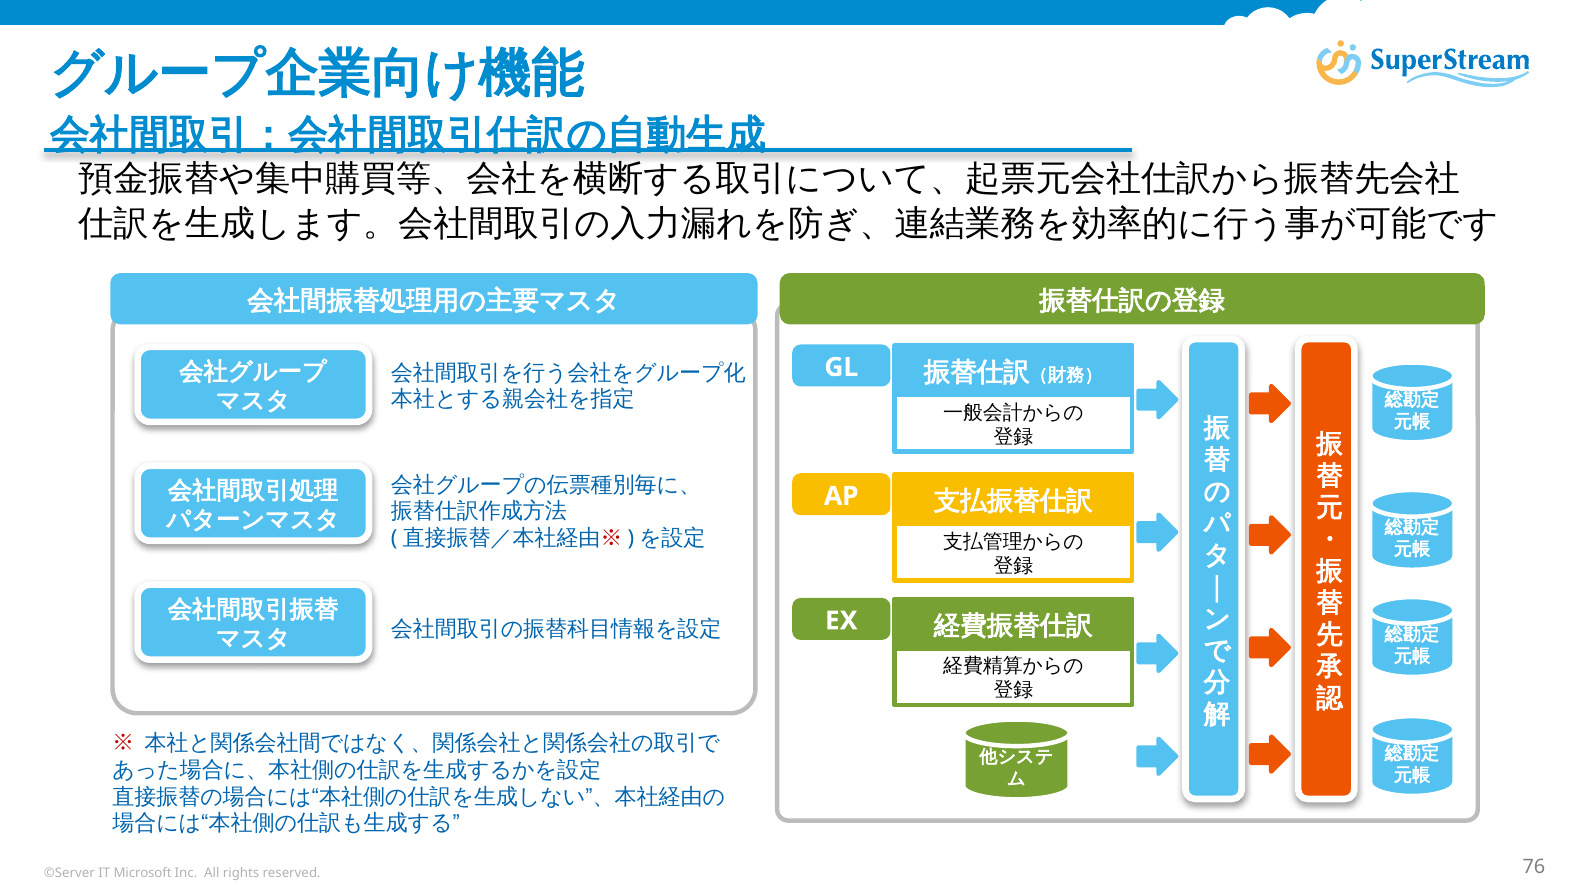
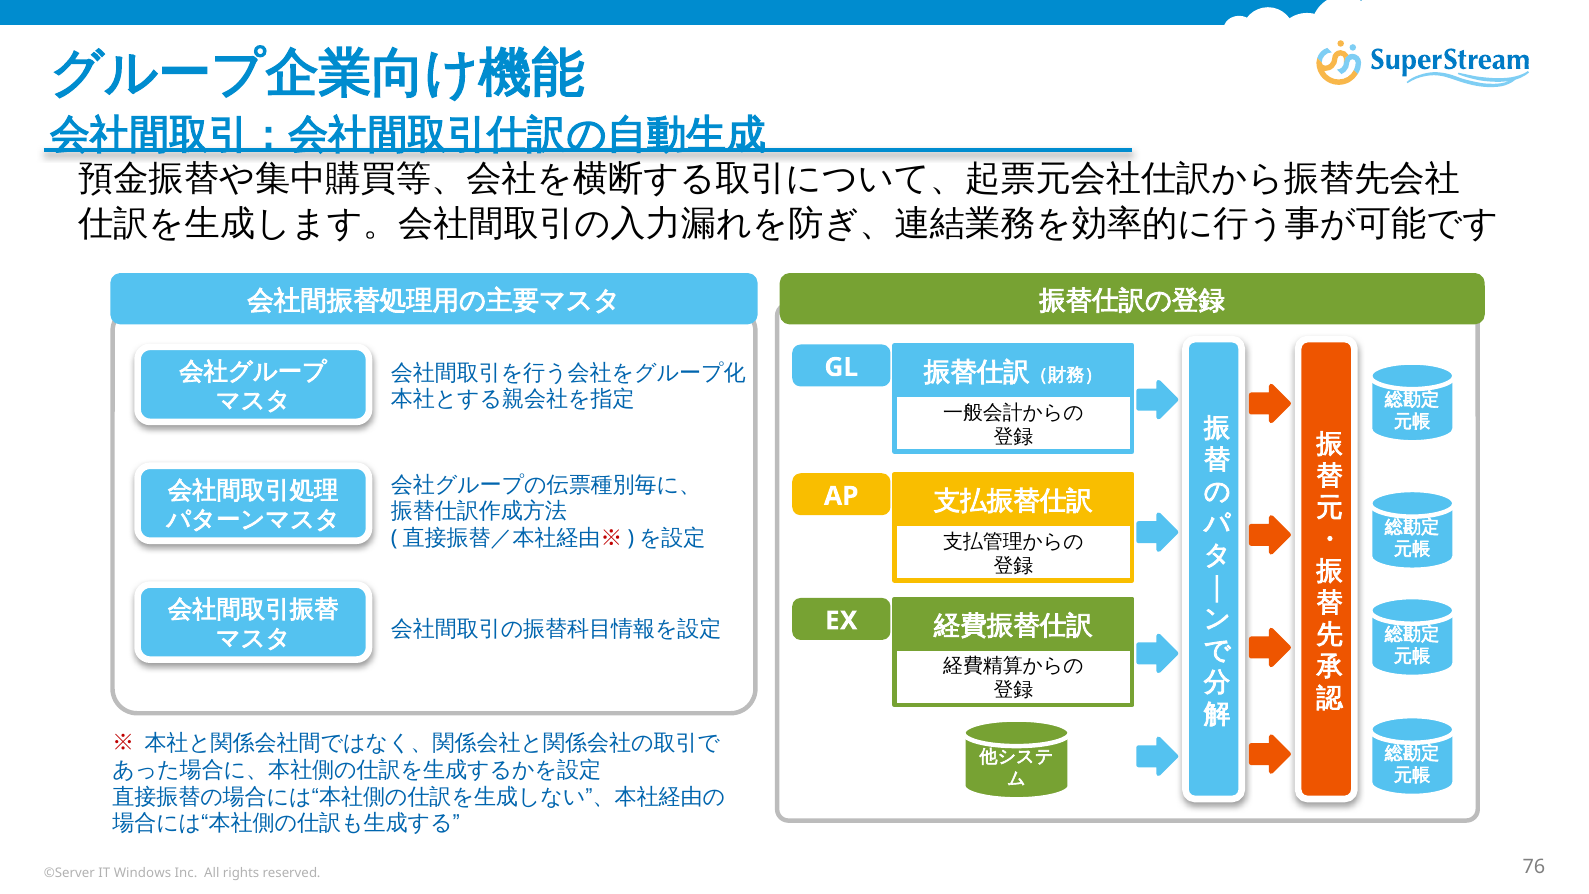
Microsoft: Microsoft -> Windows
